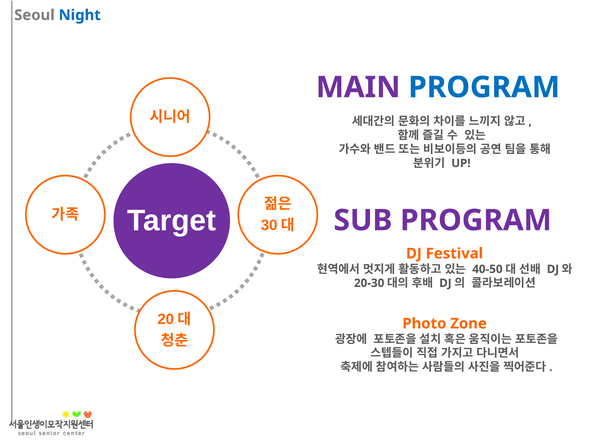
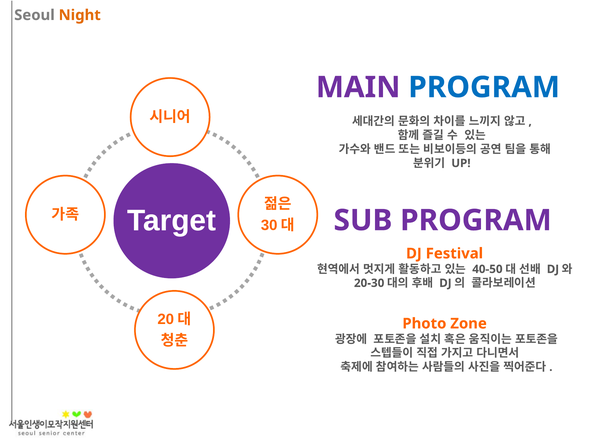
Night colour: blue -> orange
